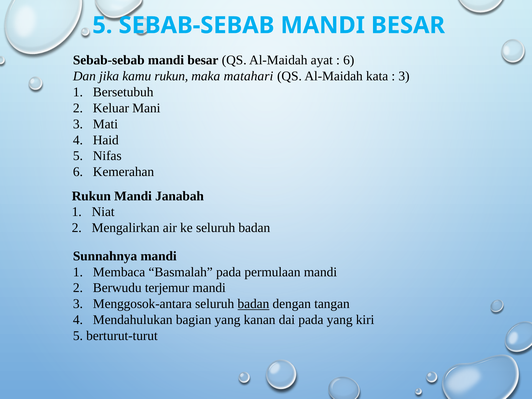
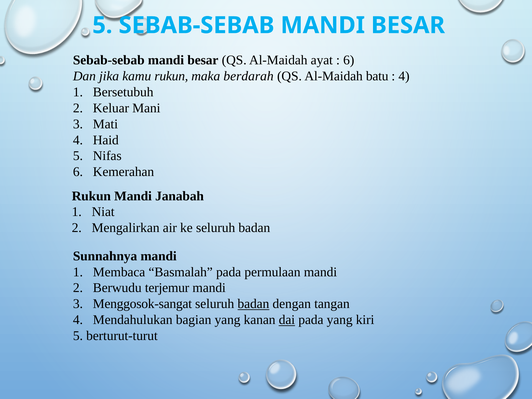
matahari: matahari -> berdarah
kata: kata -> batu
3 at (404, 76): 3 -> 4
Menggosok-antara: Menggosok-antara -> Menggosok-sangat
dai underline: none -> present
